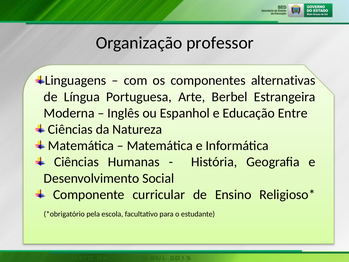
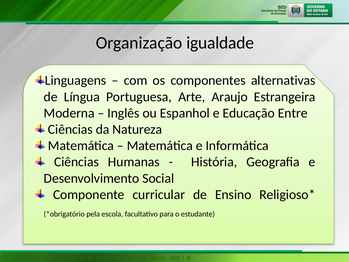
professor: professor -> igualdade
Berbel: Berbel -> Araujo
